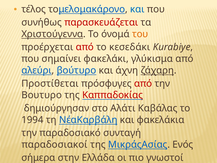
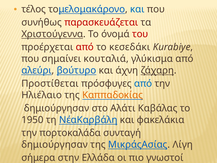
του colour: orange -> red
φακελάκι: φακελάκι -> κουταλιά
από at (143, 83) colour: red -> blue
Βουτυρο: Βουτυρο -> Ηλιέλαιο
Καππαδοκίας colour: red -> orange
1994: 1994 -> 1950
παραδοσιακό: παραδοσιακό -> πορτοκαλάδα
παραδοσιακοί at (55, 144): παραδοσιακοί -> δημιούργησαν
Ενός: Ενός -> Λίγη
